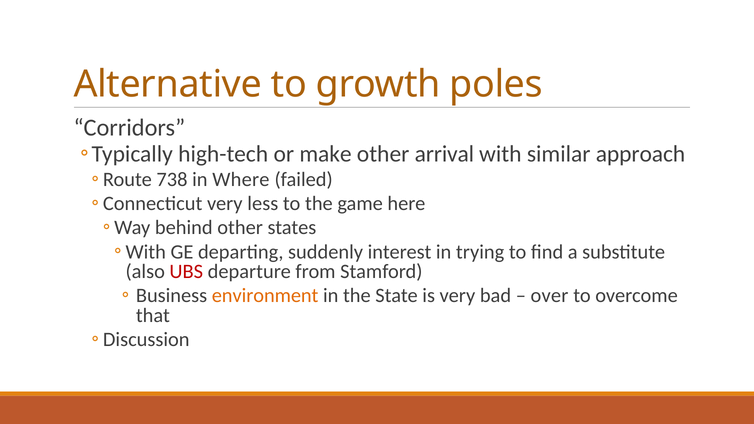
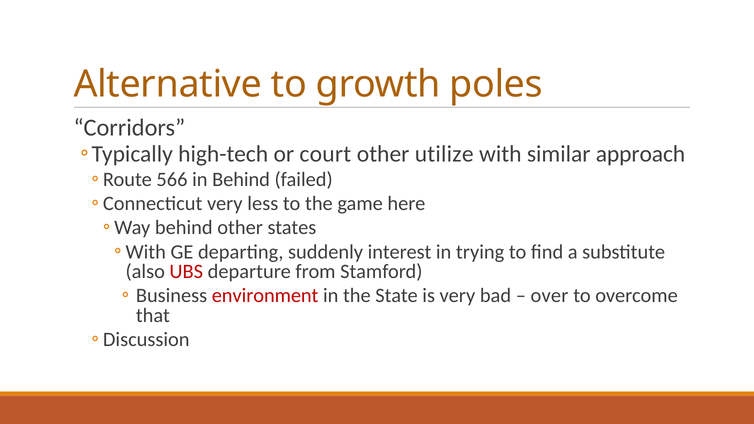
make: make -> court
arrival: arrival -> utilize
738: 738 -> 566
in Where: Where -> Behind
environment colour: orange -> red
